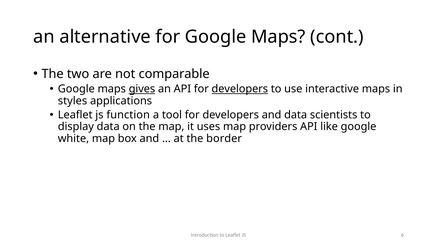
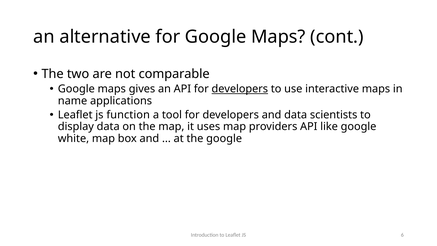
gives underline: present -> none
styles: styles -> name
the border: border -> google
